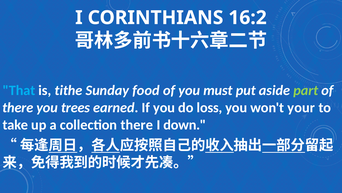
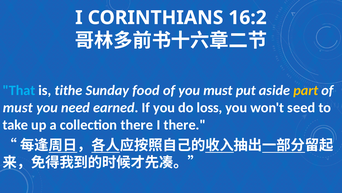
part colour: light green -> yellow
there at (18, 107): there -> must
trees: trees -> need
your: your -> seed
I down: down -> there
